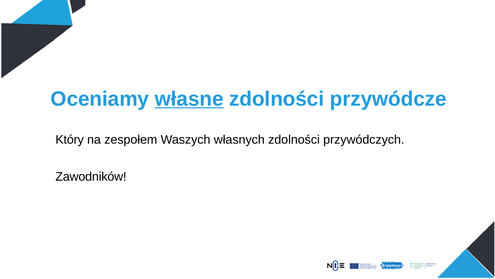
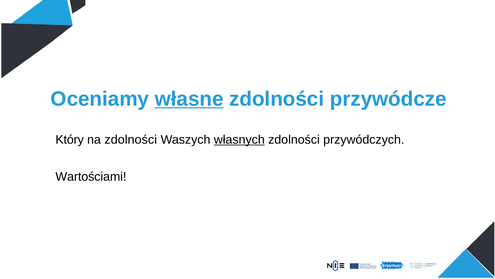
na zespołem: zespołem -> zdolności
własnych underline: none -> present
Zawodników: Zawodników -> Wartościami
